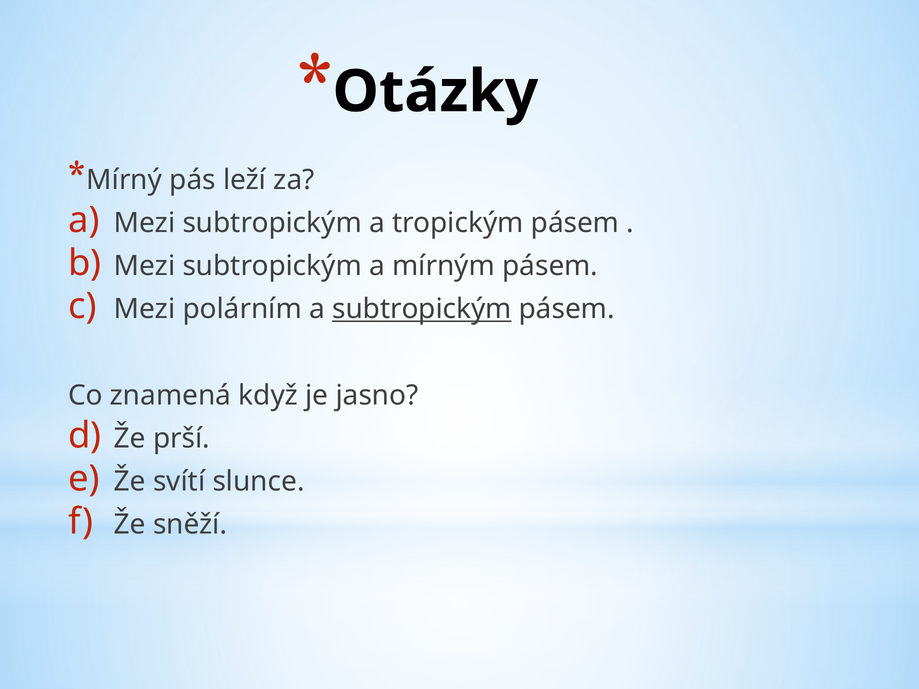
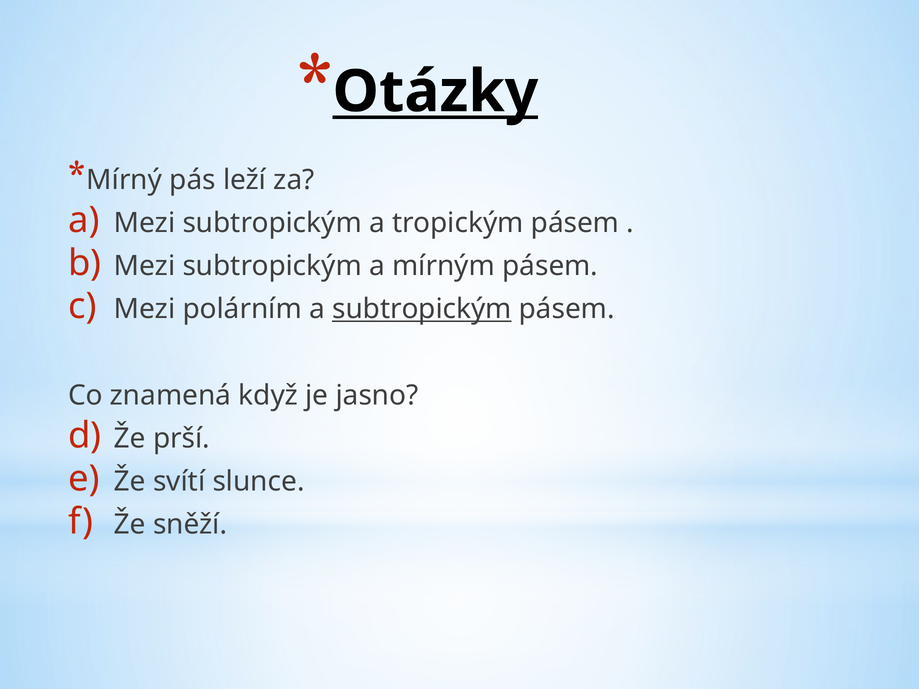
Otázky underline: none -> present
